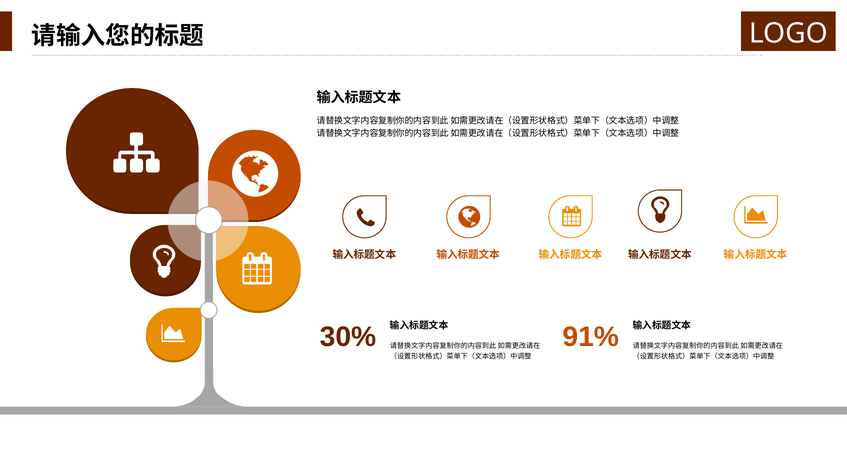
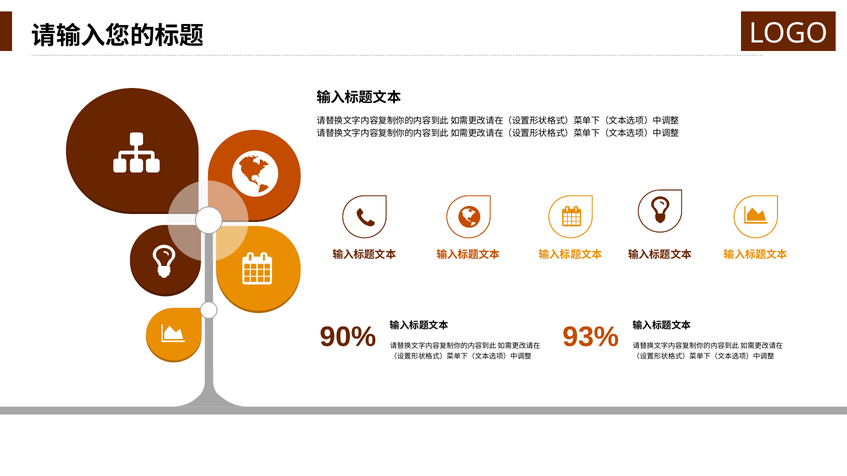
30%: 30% -> 90%
91%: 91% -> 93%
